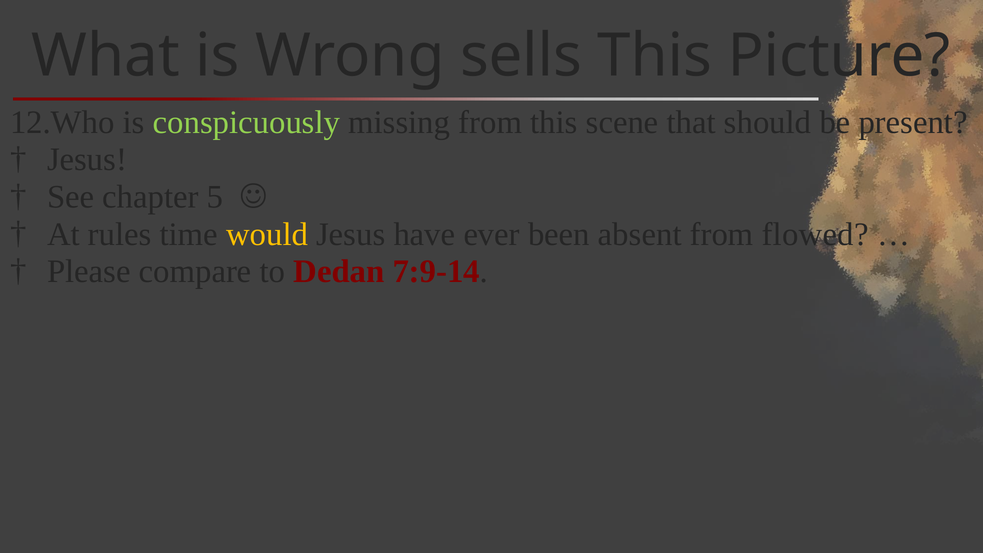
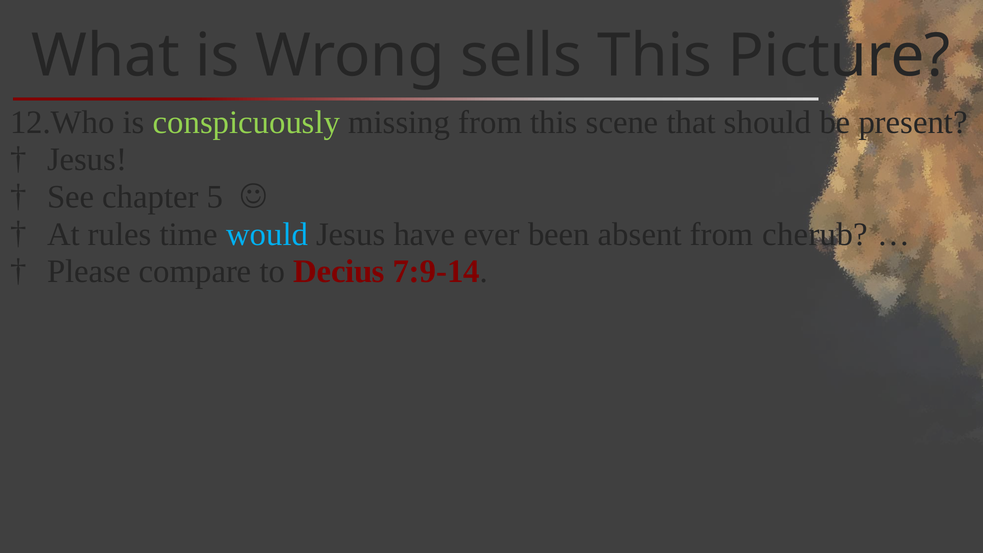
would colour: yellow -> light blue
flowed: flowed -> cherub
Dedan: Dedan -> Decius
